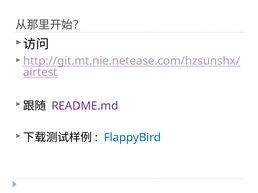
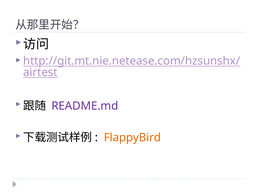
FlappyBird colour: blue -> orange
